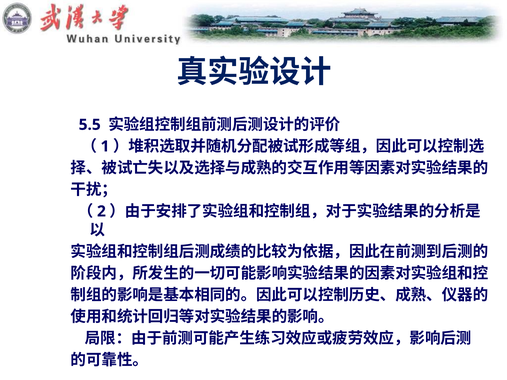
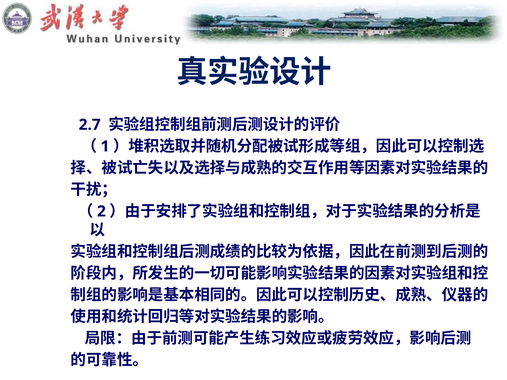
5.5: 5.5 -> 2.7
